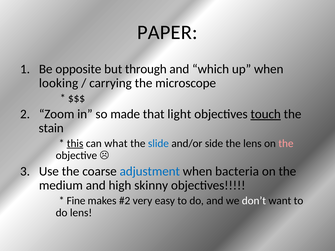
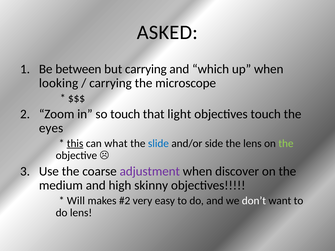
PAPER: PAPER -> ASKED
opposite: opposite -> between
but through: through -> carrying
so made: made -> touch
touch at (266, 114) underline: present -> none
stain: stain -> eyes
the at (286, 144) colour: pink -> light green
adjustment colour: blue -> purple
bacteria: bacteria -> discover
Fine: Fine -> Will
